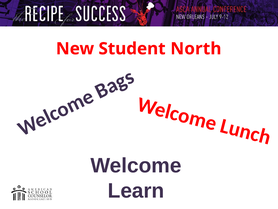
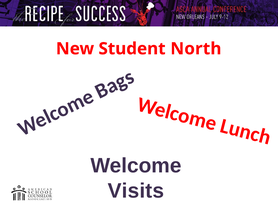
Learn: Learn -> Visits
